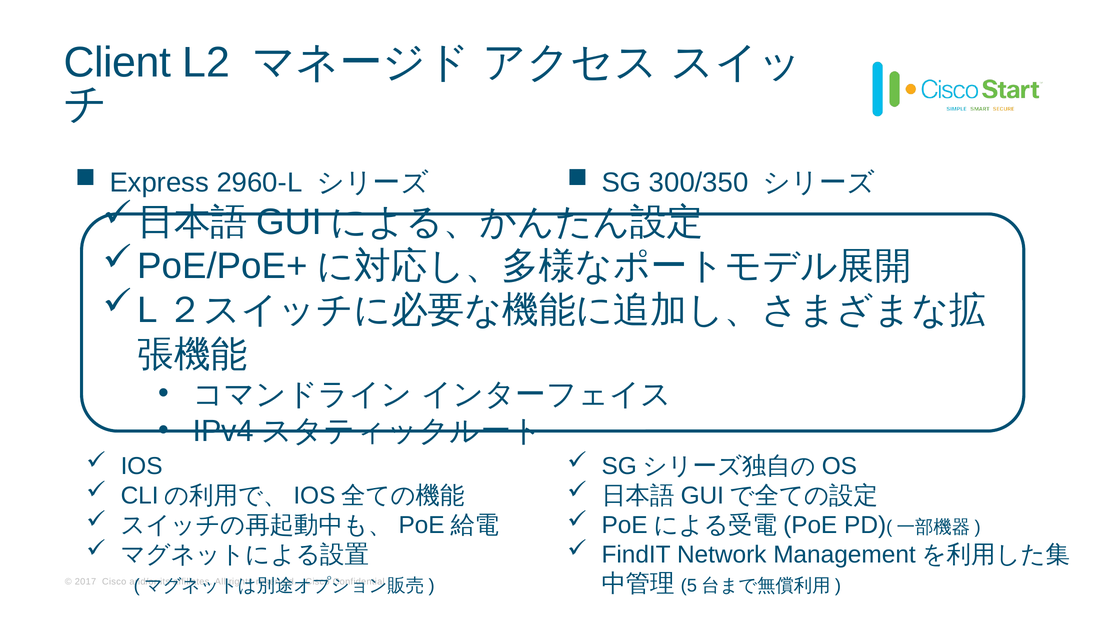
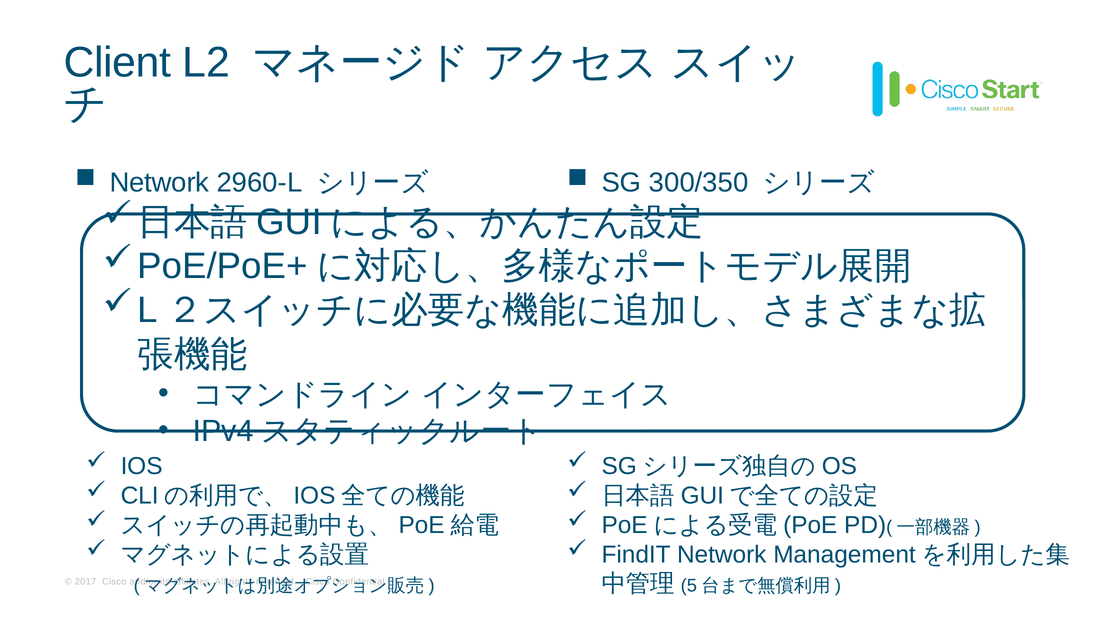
Express at (159, 183): Express -> Network
